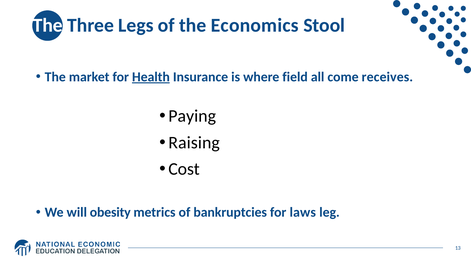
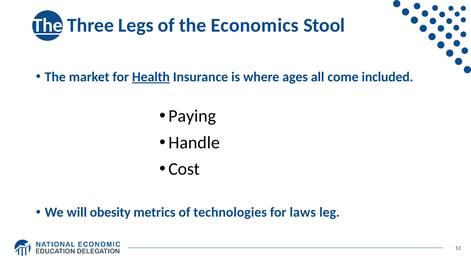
The at (48, 25) underline: none -> present
field: field -> ages
receives: receives -> included
Raising: Raising -> Handle
bankruptcies: bankruptcies -> technologies
